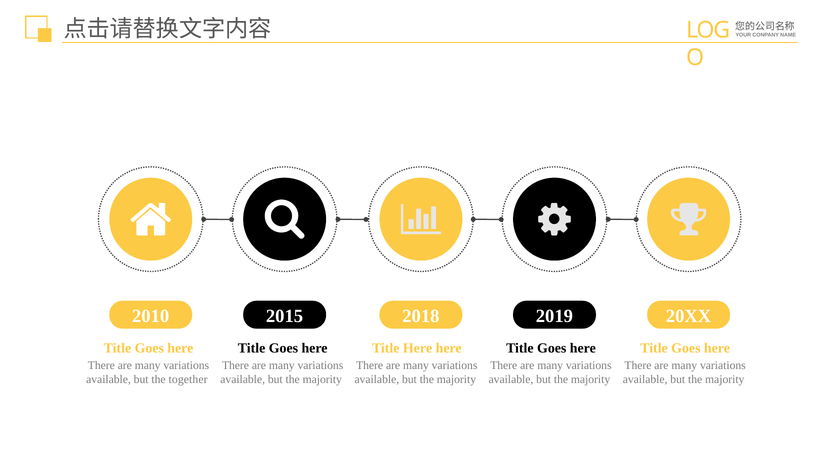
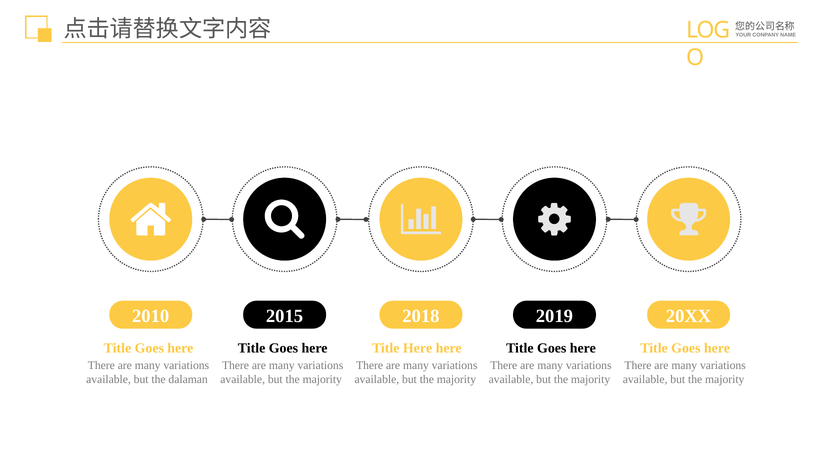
together: together -> dalaman
